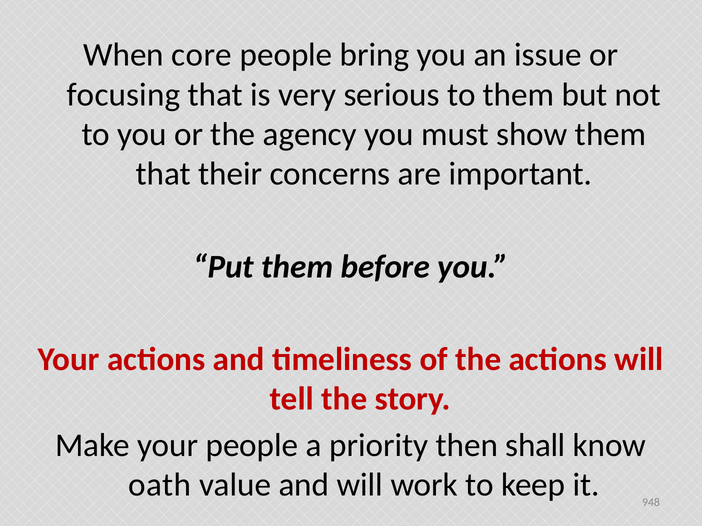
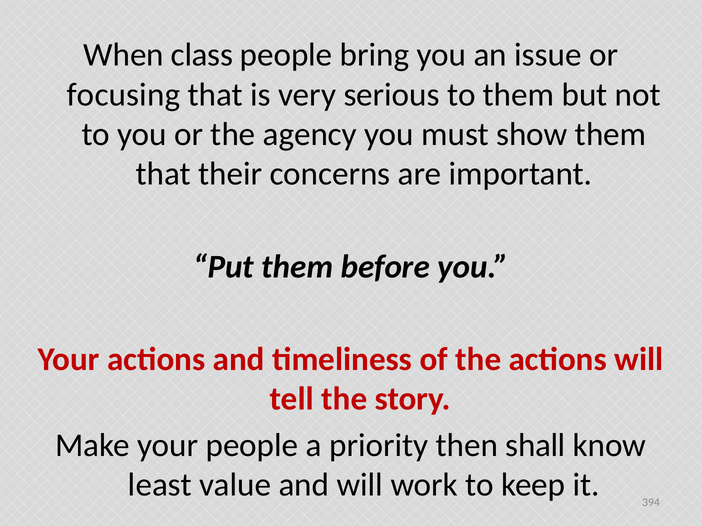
core: core -> class
oath: oath -> least
948: 948 -> 394
